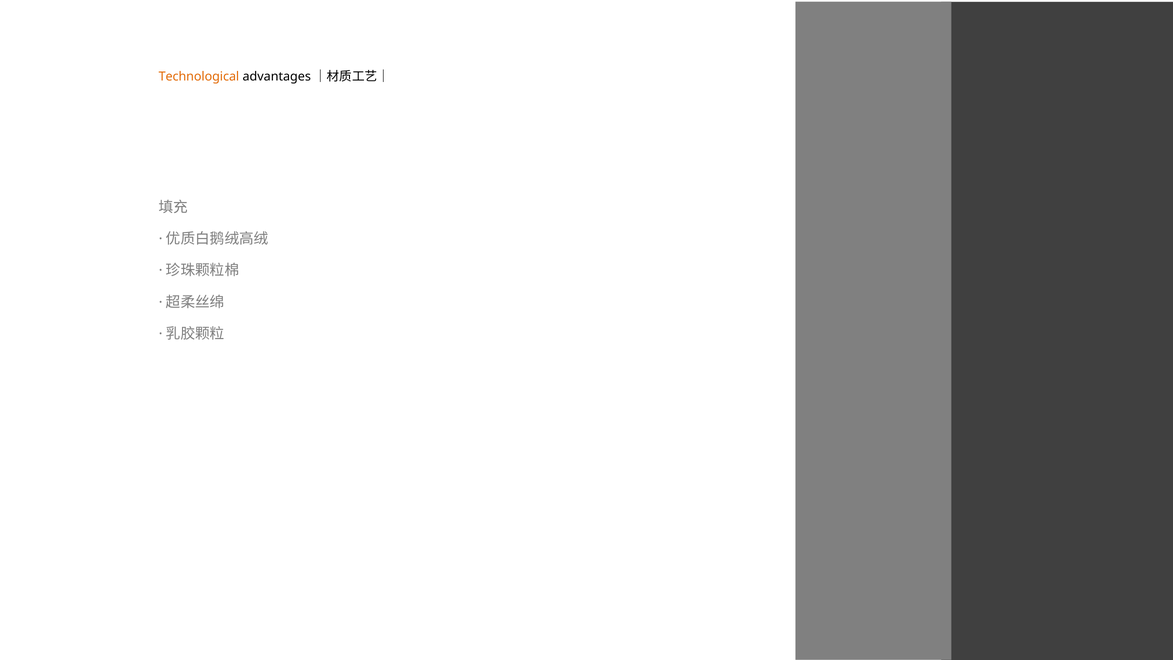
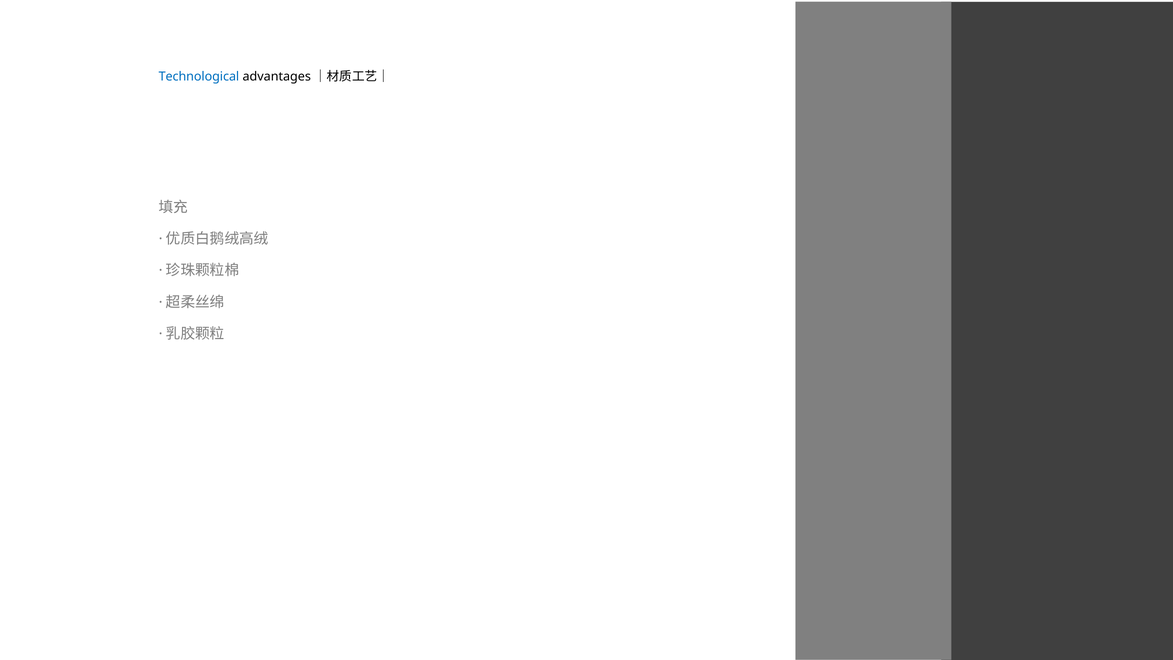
Technological colour: orange -> blue
